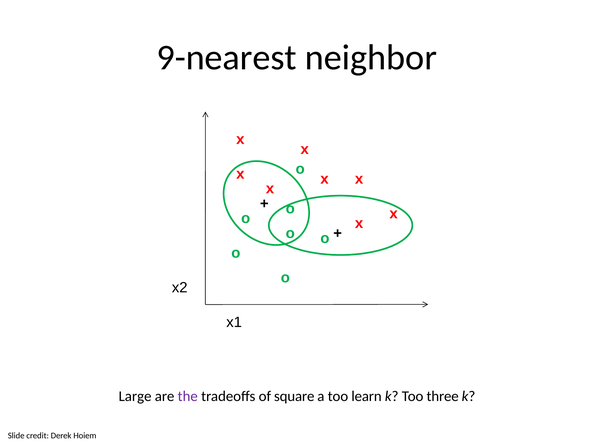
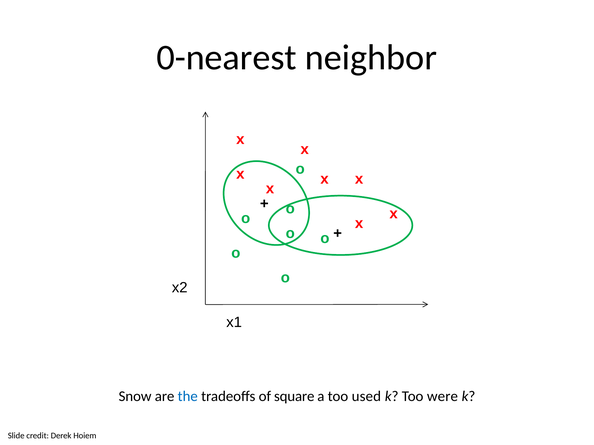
9-nearest: 9-nearest -> 0-nearest
Large: Large -> Snow
the colour: purple -> blue
learn: learn -> used
three: three -> were
